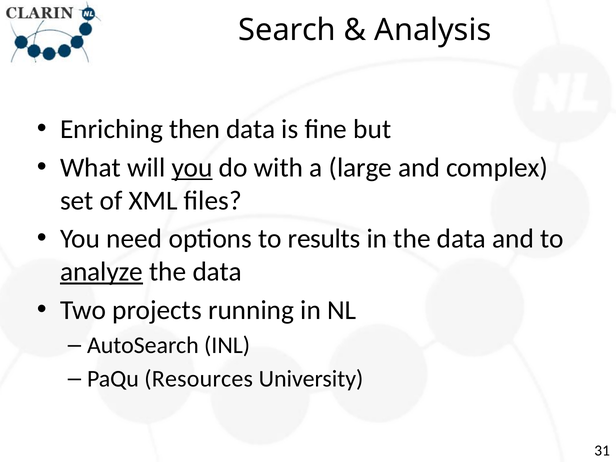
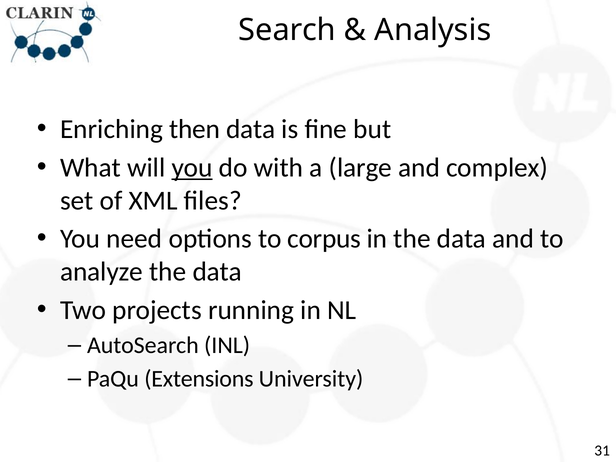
results: results -> corpus
analyze underline: present -> none
Resources: Resources -> Extensions
